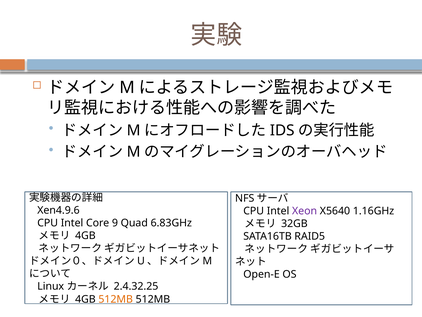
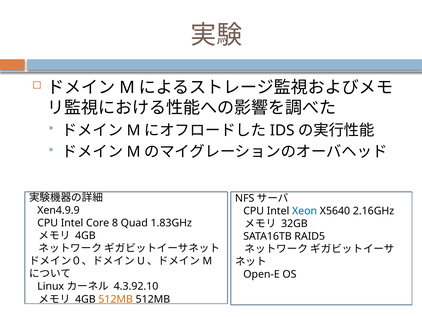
Xen4.9.6: Xen4.9.6 -> Xen4.9.9
Xeon colour: purple -> blue
1.16GHz: 1.16GHz -> 2.16GHz
9: 9 -> 8
6.83GHz: 6.83GHz -> 1.83GHz
2.4.32.25: 2.4.32.25 -> 4.3.92.10
